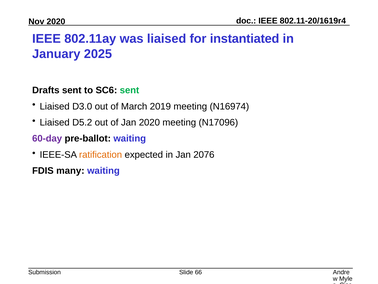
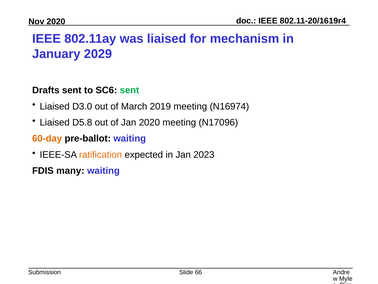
instantiated: instantiated -> mechanism
2025: 2025 -> 2029
D5.2: D5.2 -> D5.8
60-day colour: purple -> orange
2076: 2076 -> 2023
